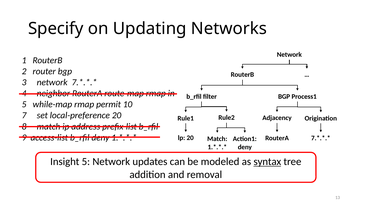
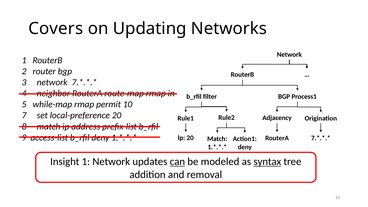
Specify: Specify -> Covers
Insight 5: 5 -> 1
can underline: none -> present
